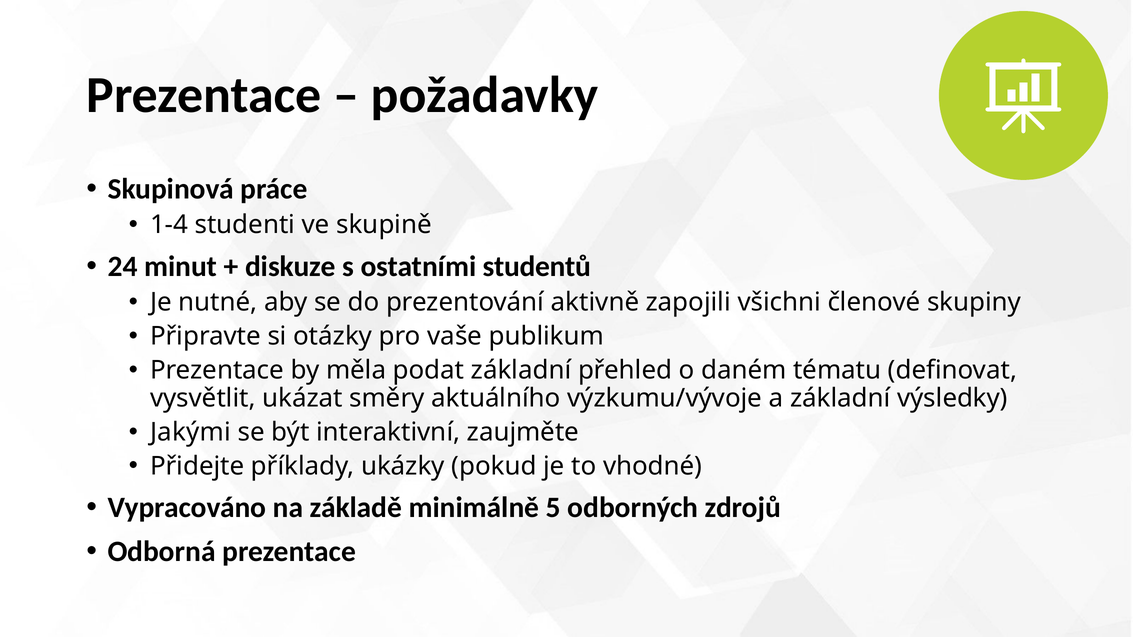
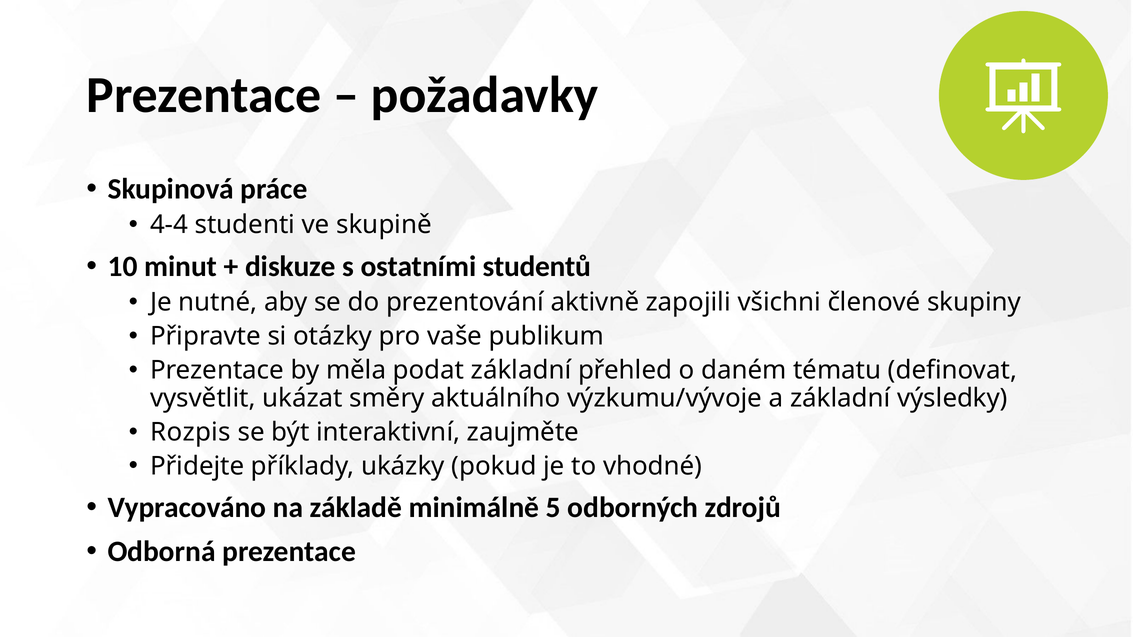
1-4: 1-4 -> 4-4
24: 24 -> 10
Jakými: Jakými -> Rozpis
